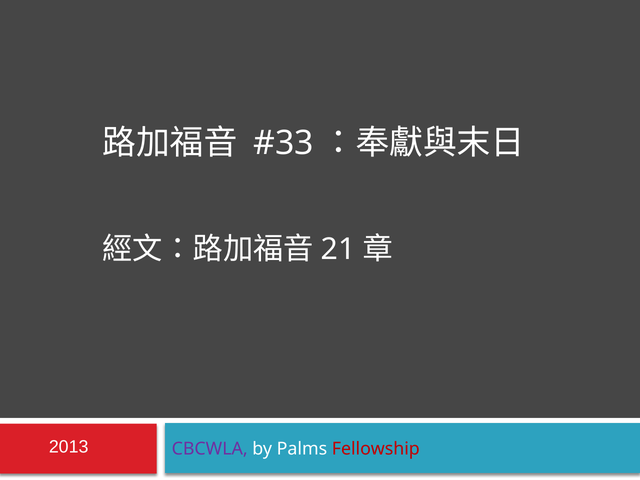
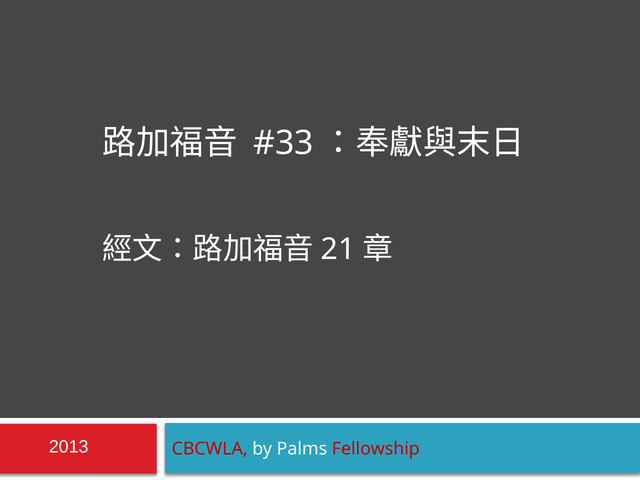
CBCWLA colour: purple -> red
